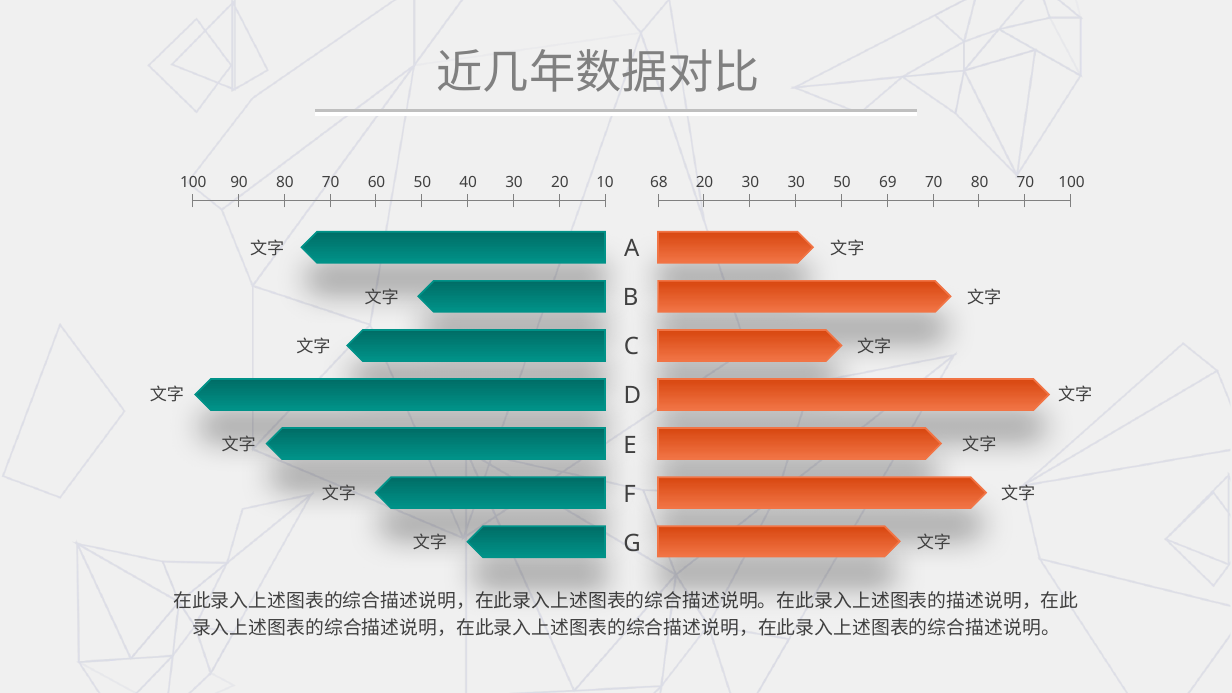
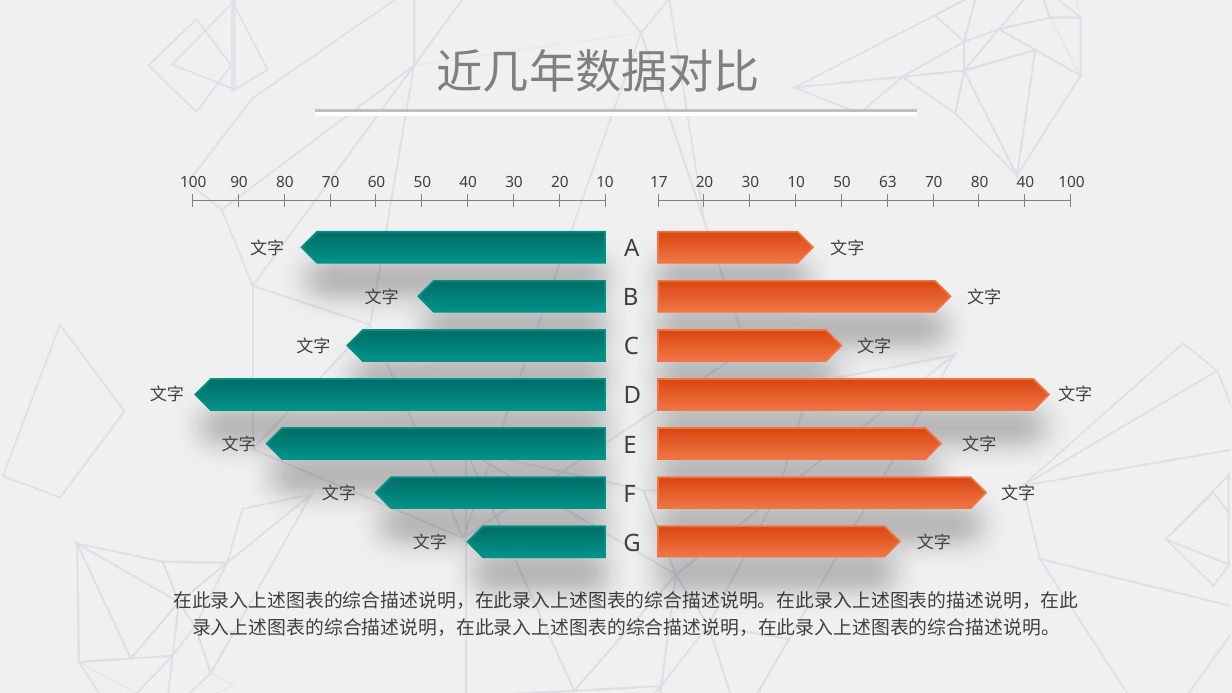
68: 68 -> 17
30 30: 30 -> 10
69: 69 -> 63
80 70: 70 -> 40
